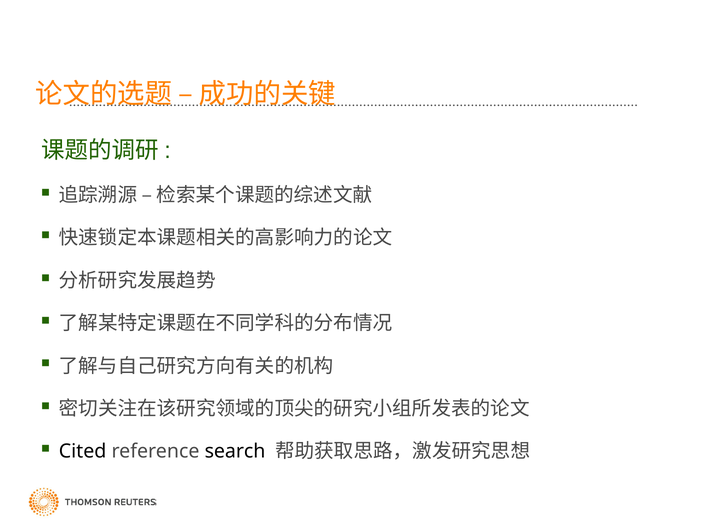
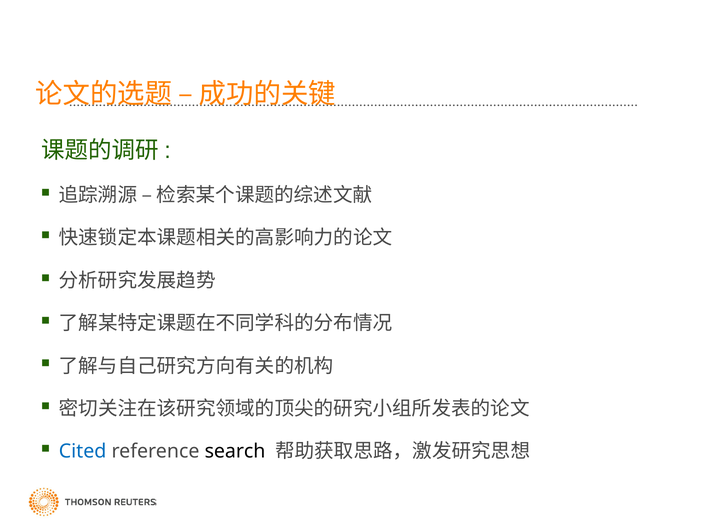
Cited colour: black -> blue
